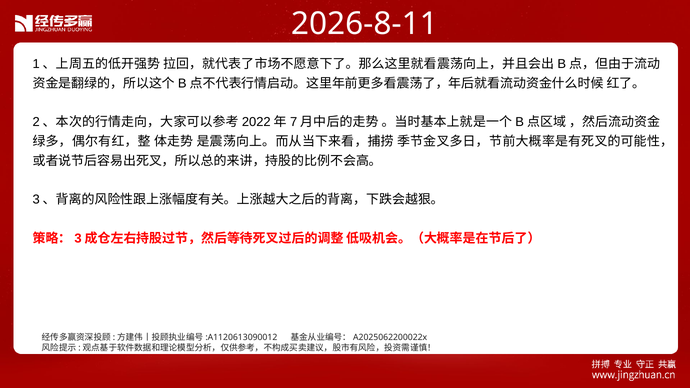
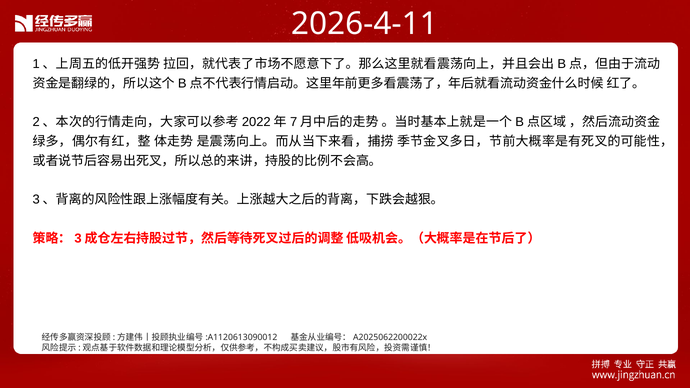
2026-8-11: 2026-8-11 -> 2026-4-11
